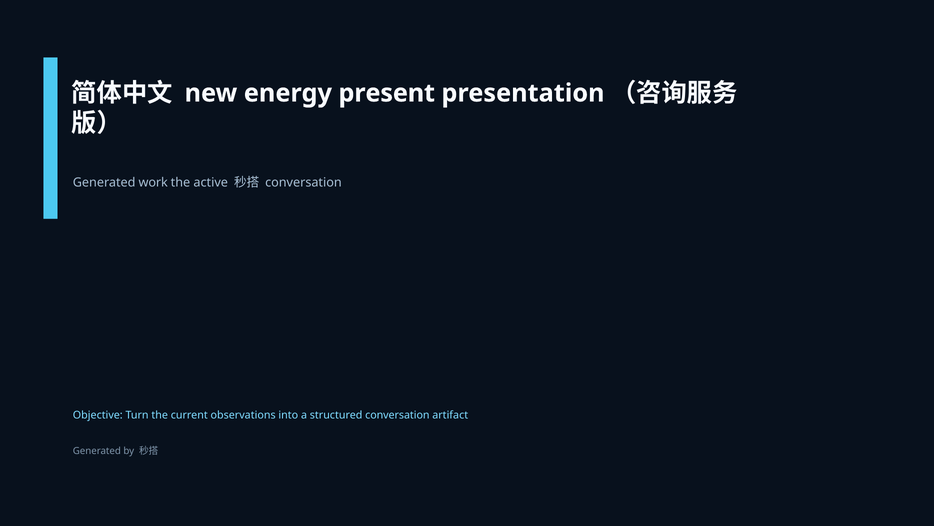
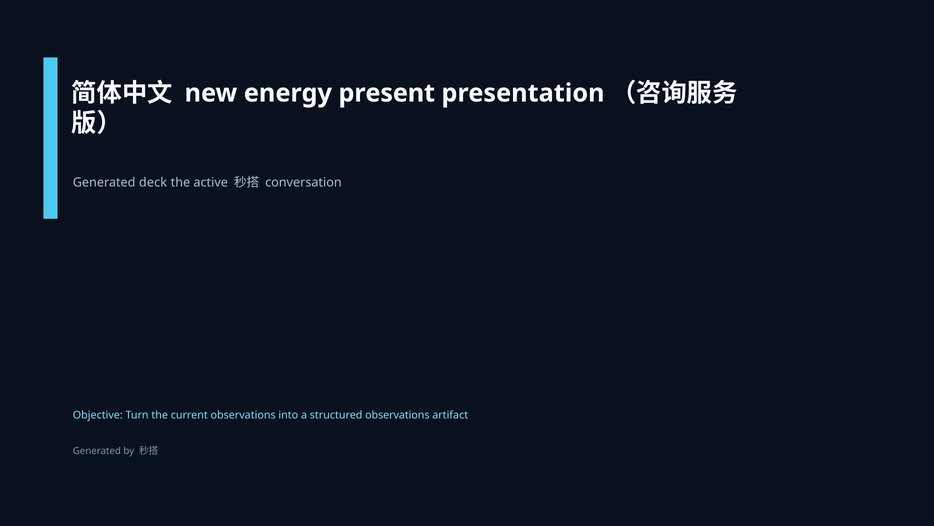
work: work -> deck
structured conversation: conversation -> observations
